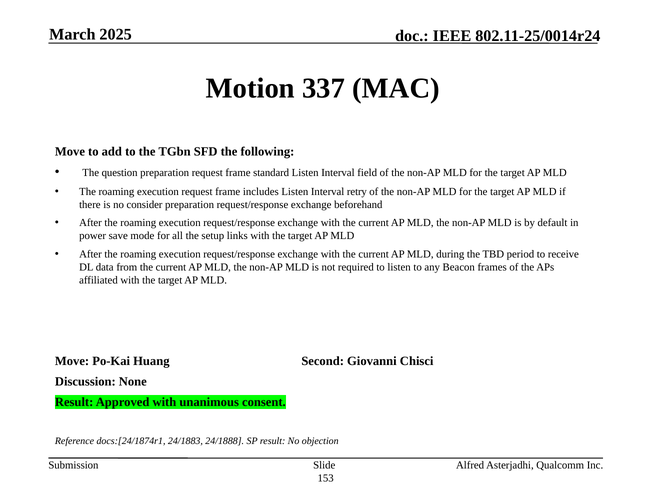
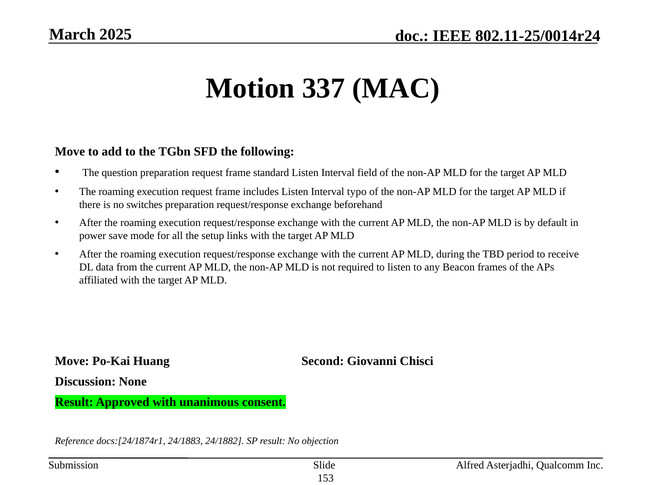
retry: retry -> typo
consider: consider -> switches
24/1888: 24/1888 -> 24/1882
